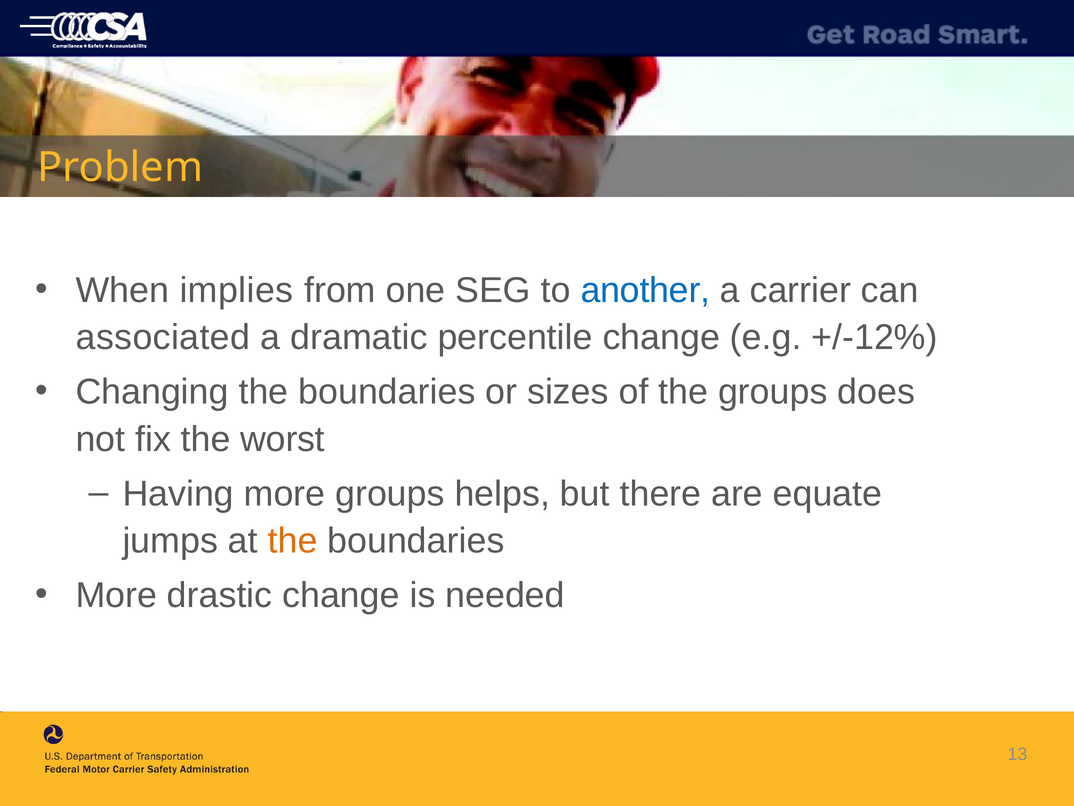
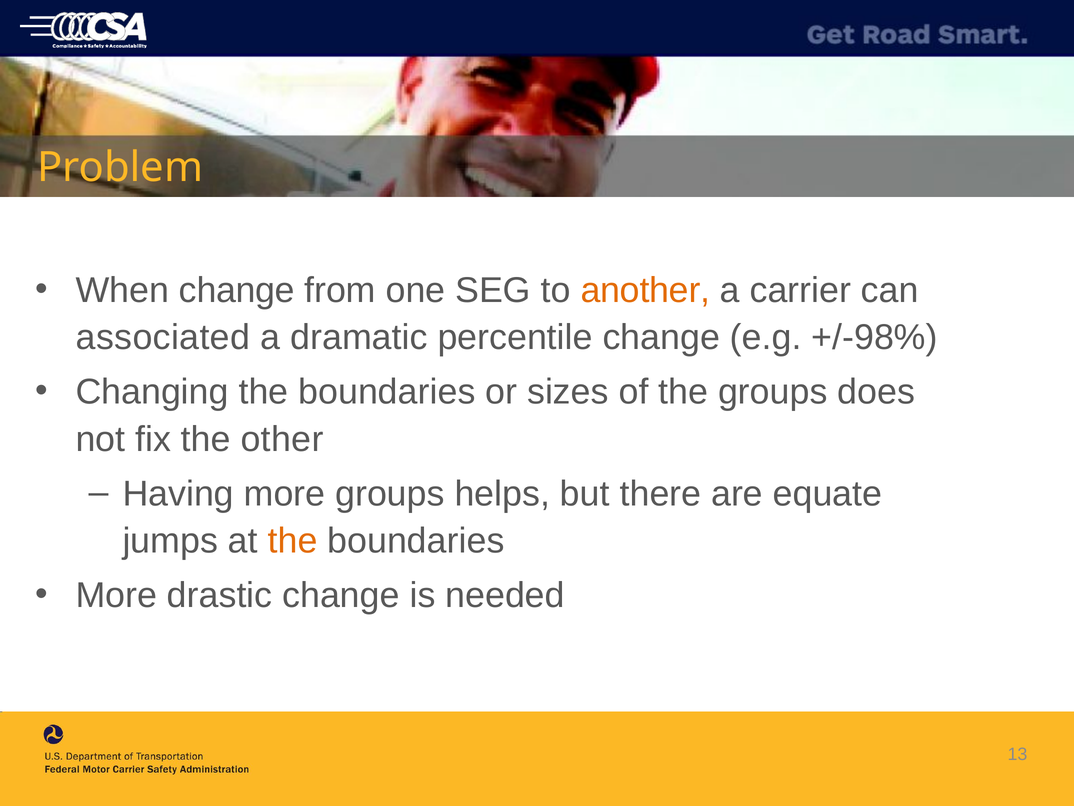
When implies: implies -> change
another colour: blue -> orange
+/-12%: +/-12% -> +/-98%
worst: worst -> other
